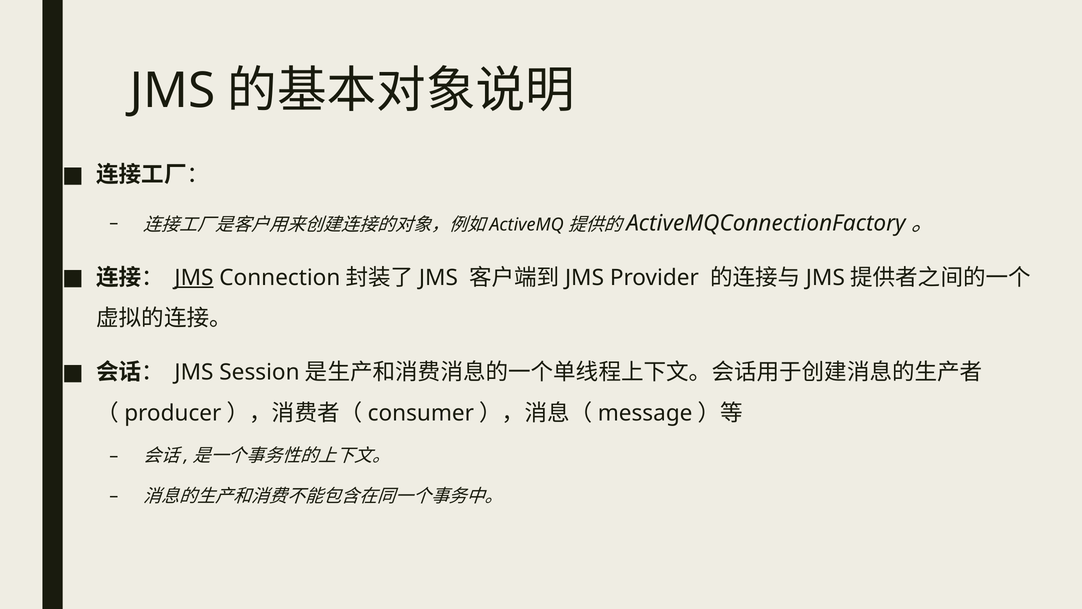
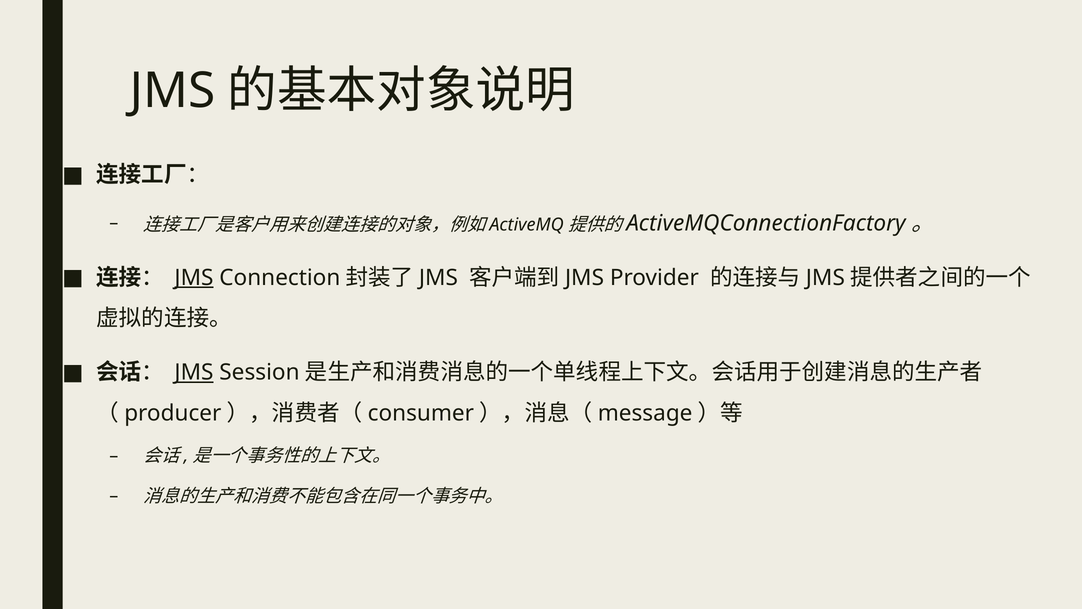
JMS at (194, 372) underline: none -> present
